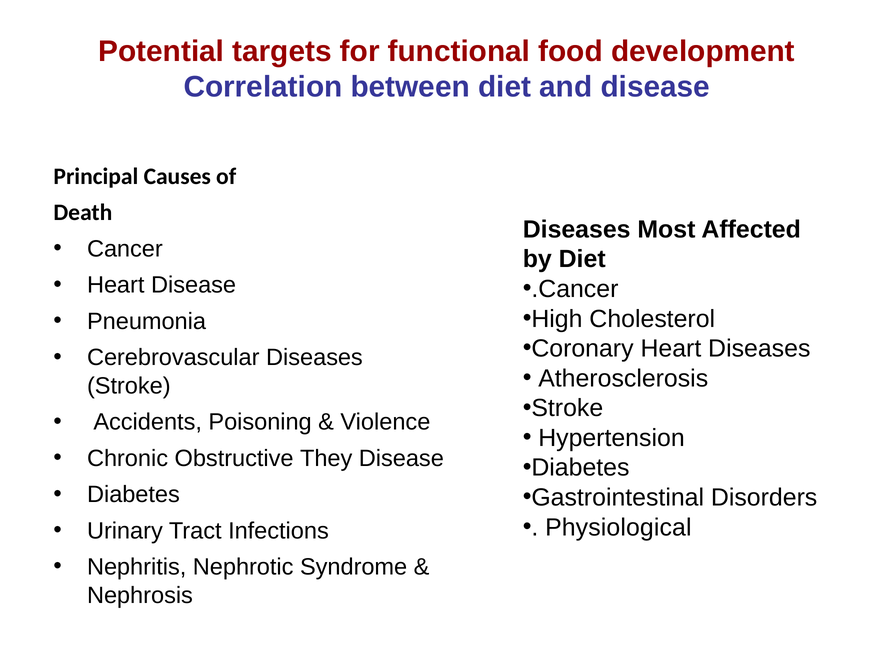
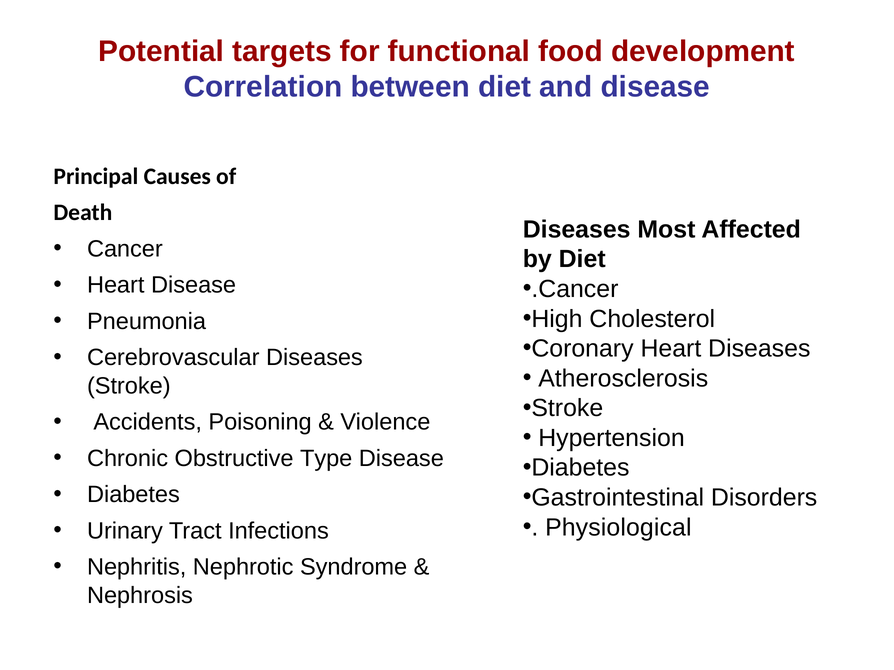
They: They -> Type
